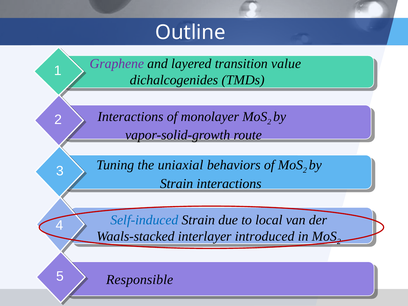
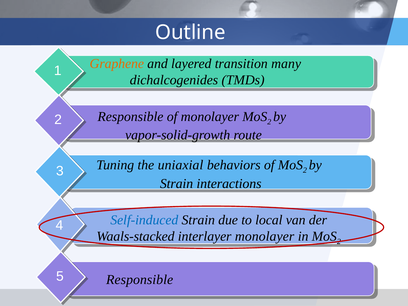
Graphene colour: purple -> orange
value: value -> many
Interactions at (130, 117): Interactions -> Responsible
interlayer introduced: introduced -> monolayer
